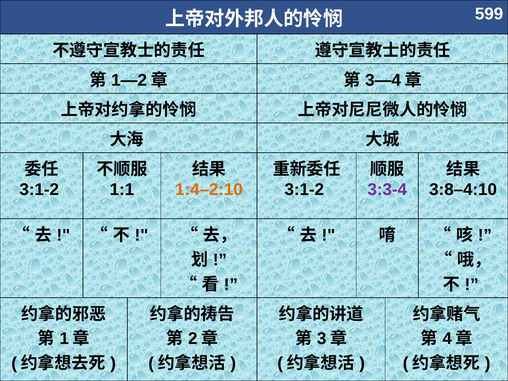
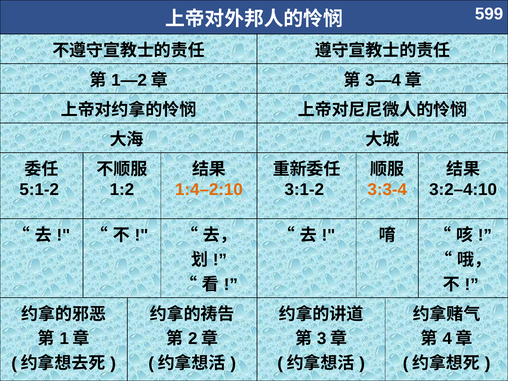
3:1-2 at (39, 190): 3:1-2 -> 5:1-2
1:1: 1:1 -> 1:2
3:3-4 colour: purple -> orange
3:8–4:10: 3:8–4:10 -> 3:2–4:10
